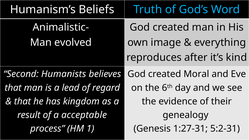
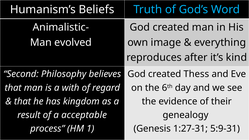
Humanists: Humanists -> Philosophy
Moral: Moral -> Thess
lead: lead -> with
5:2-31: 5:2-31 -> 5:9-31
